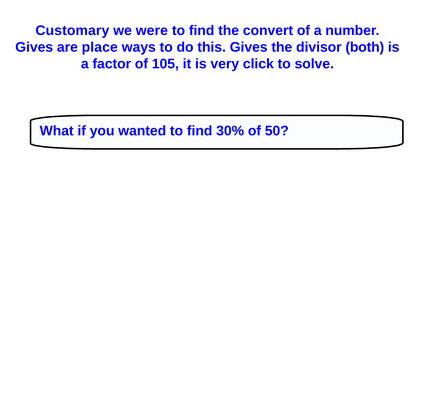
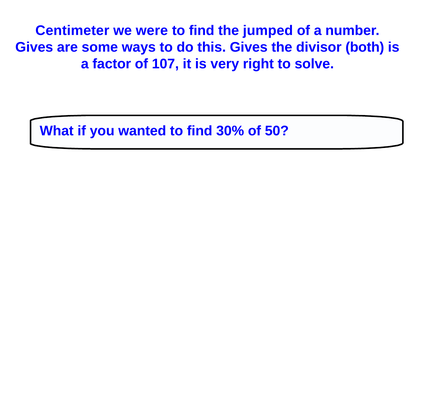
Customary: Customary -> Centimeter
convert: convert -> jumped
place: place -> some
105: 105 -> 107
click: click -> right
